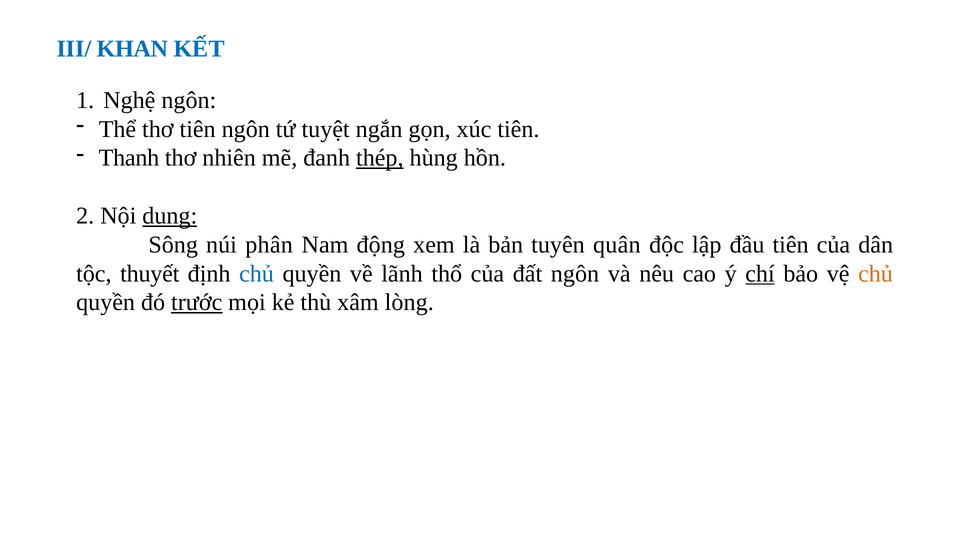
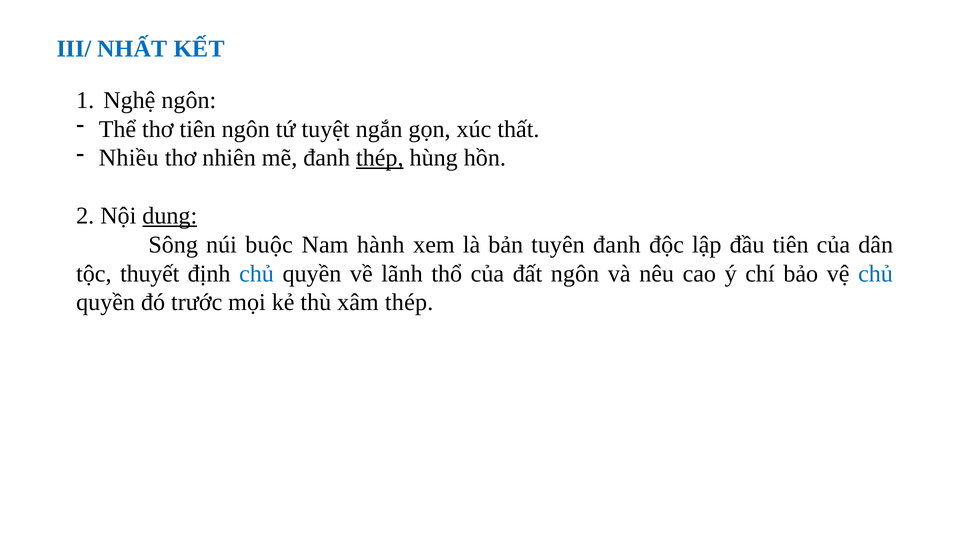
KHAN: KHAN -> NHẤT
xúc tiên: tiên -> thất
Thanh: Thanh -> Nhiều
phân: phân -> buộc
động: động -> hành
tuyên quân: quân -> đanh
chí underline: present -> none
chủ at (876, 273) colour: orange -> blue
trước underline: present -> none
xâm lòng: lòng -> thép
